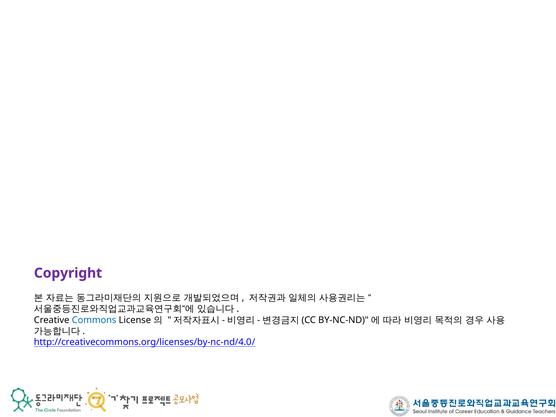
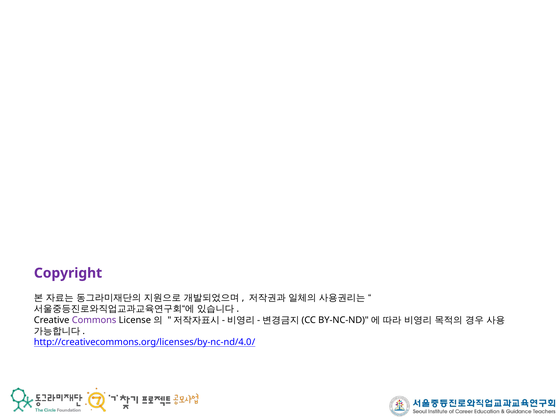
Commons colour: blue -> purple
